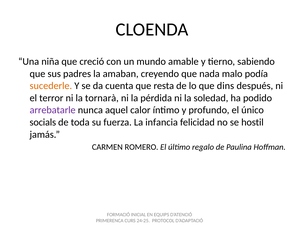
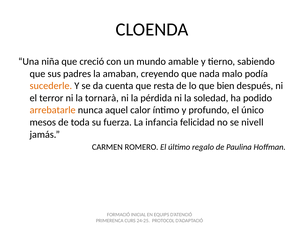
dins: dins -> bien
arrebatarle colour: purple -> orange
socials: socials -> mesos
hostil: hostil -> nivell
